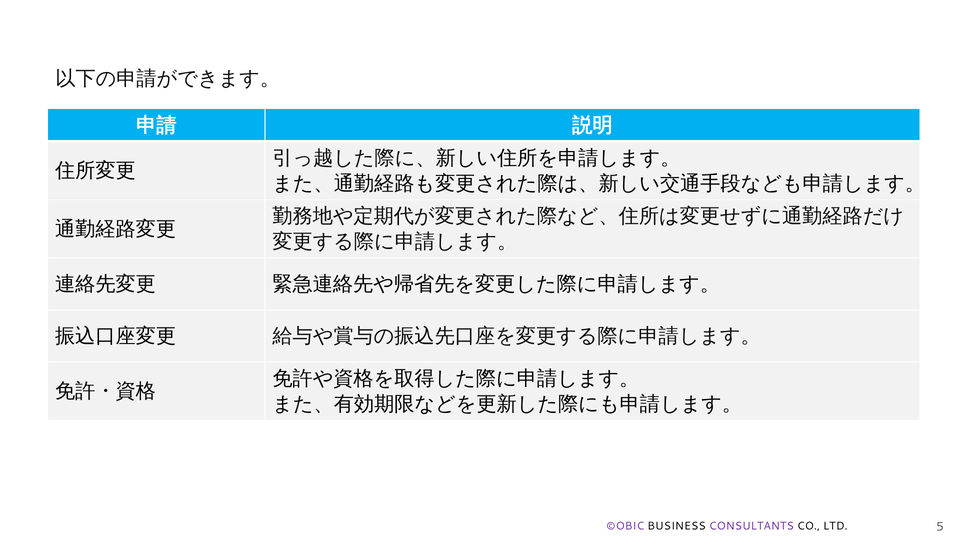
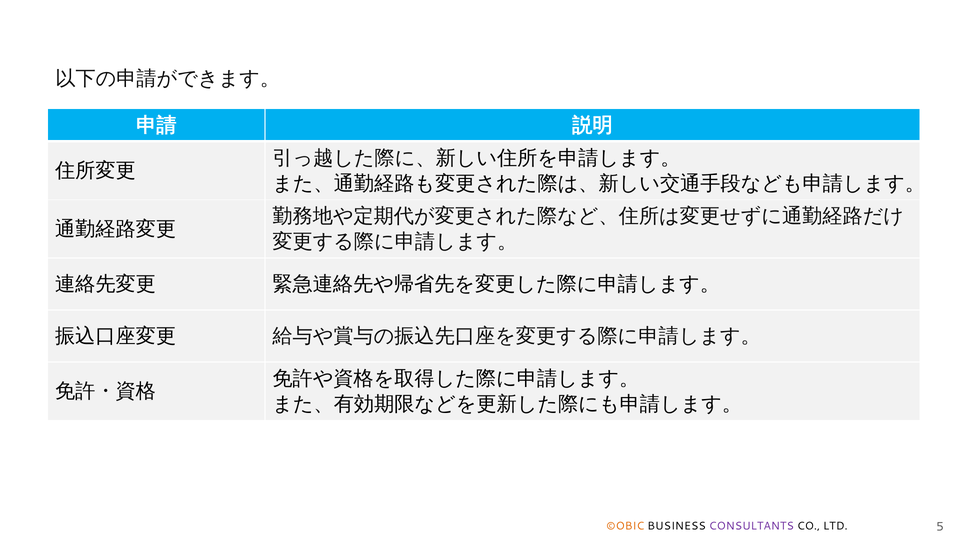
©OBIC colour: purple -> orange
